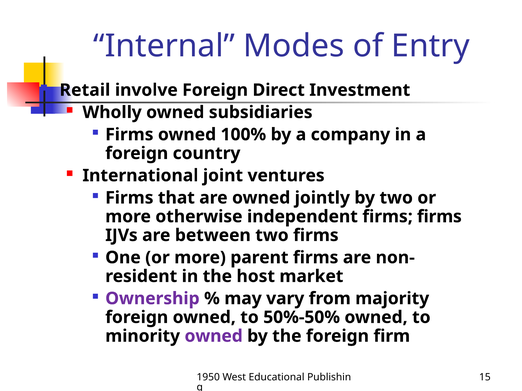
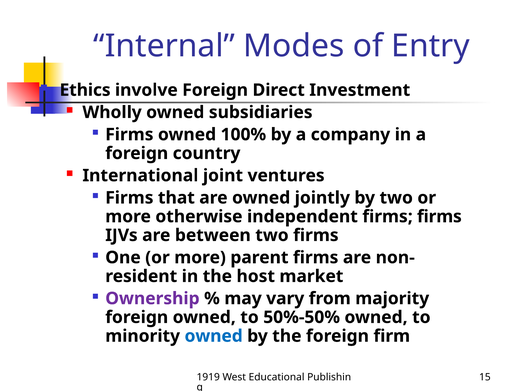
Retail: Retail -> Ethics
owned at (214, 336) colour: purple -> blue
1950: 1950 -> 1919
